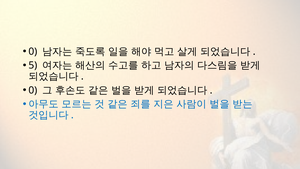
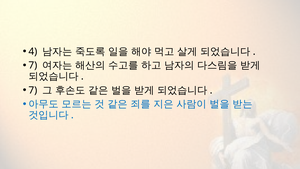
0 at (33, 51): 0 -> 4
5 at (33, 65): 5 -> 7
0 at (33, 90): 0 -> 7
